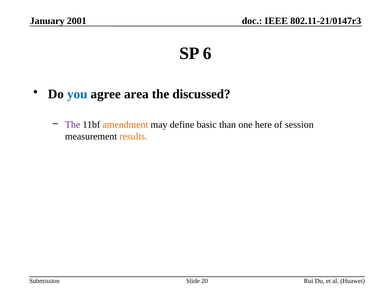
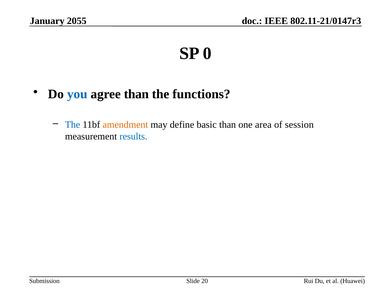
2001: 2001 -> 2055
6: 6 -> 0
agree area: area -> than
discussed: discussed -> functions
The at (73, 125) colour: purple -> blue
here: here -> area
results colour: orange -> blue
